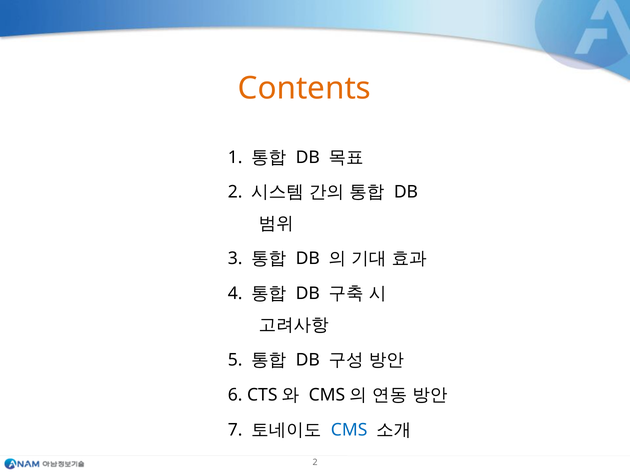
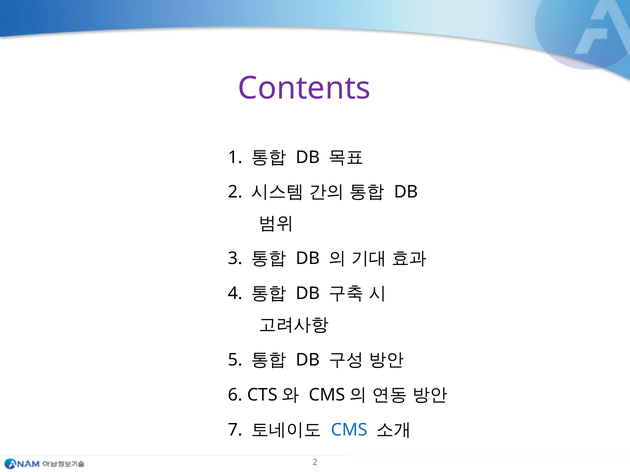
Contents colour: orange -> purple
